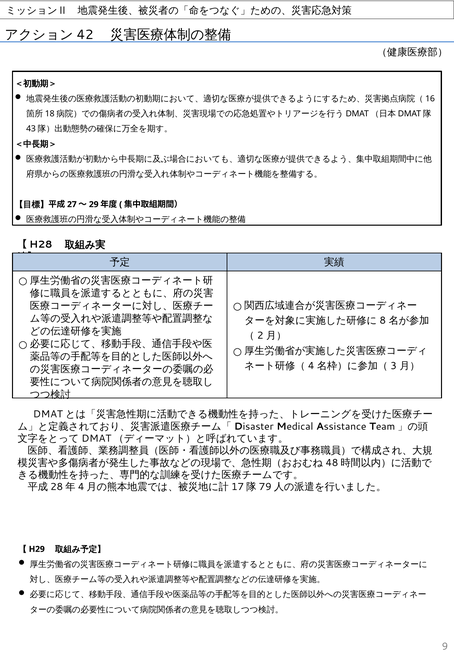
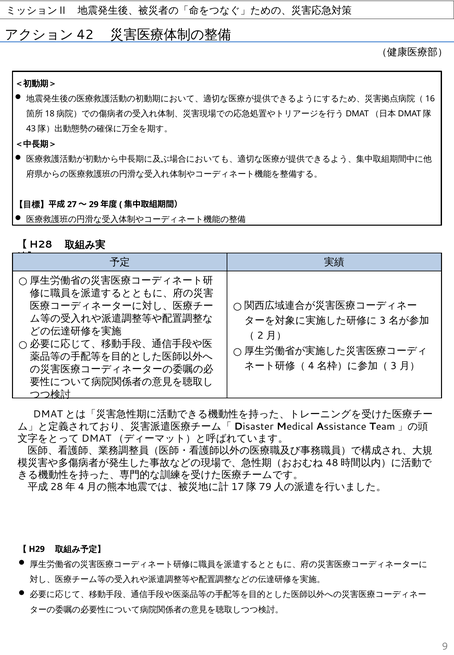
8 at (383, 321): 8 -> 3
